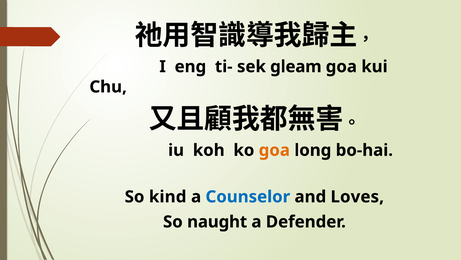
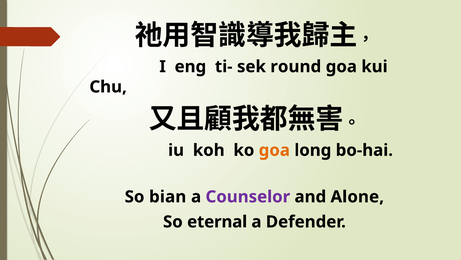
gleam: gleam -> round
kind: kind -> bian
Counselor colour: blue -> purple
Loves: Loves -> Alone
naught: naught -> eternal
